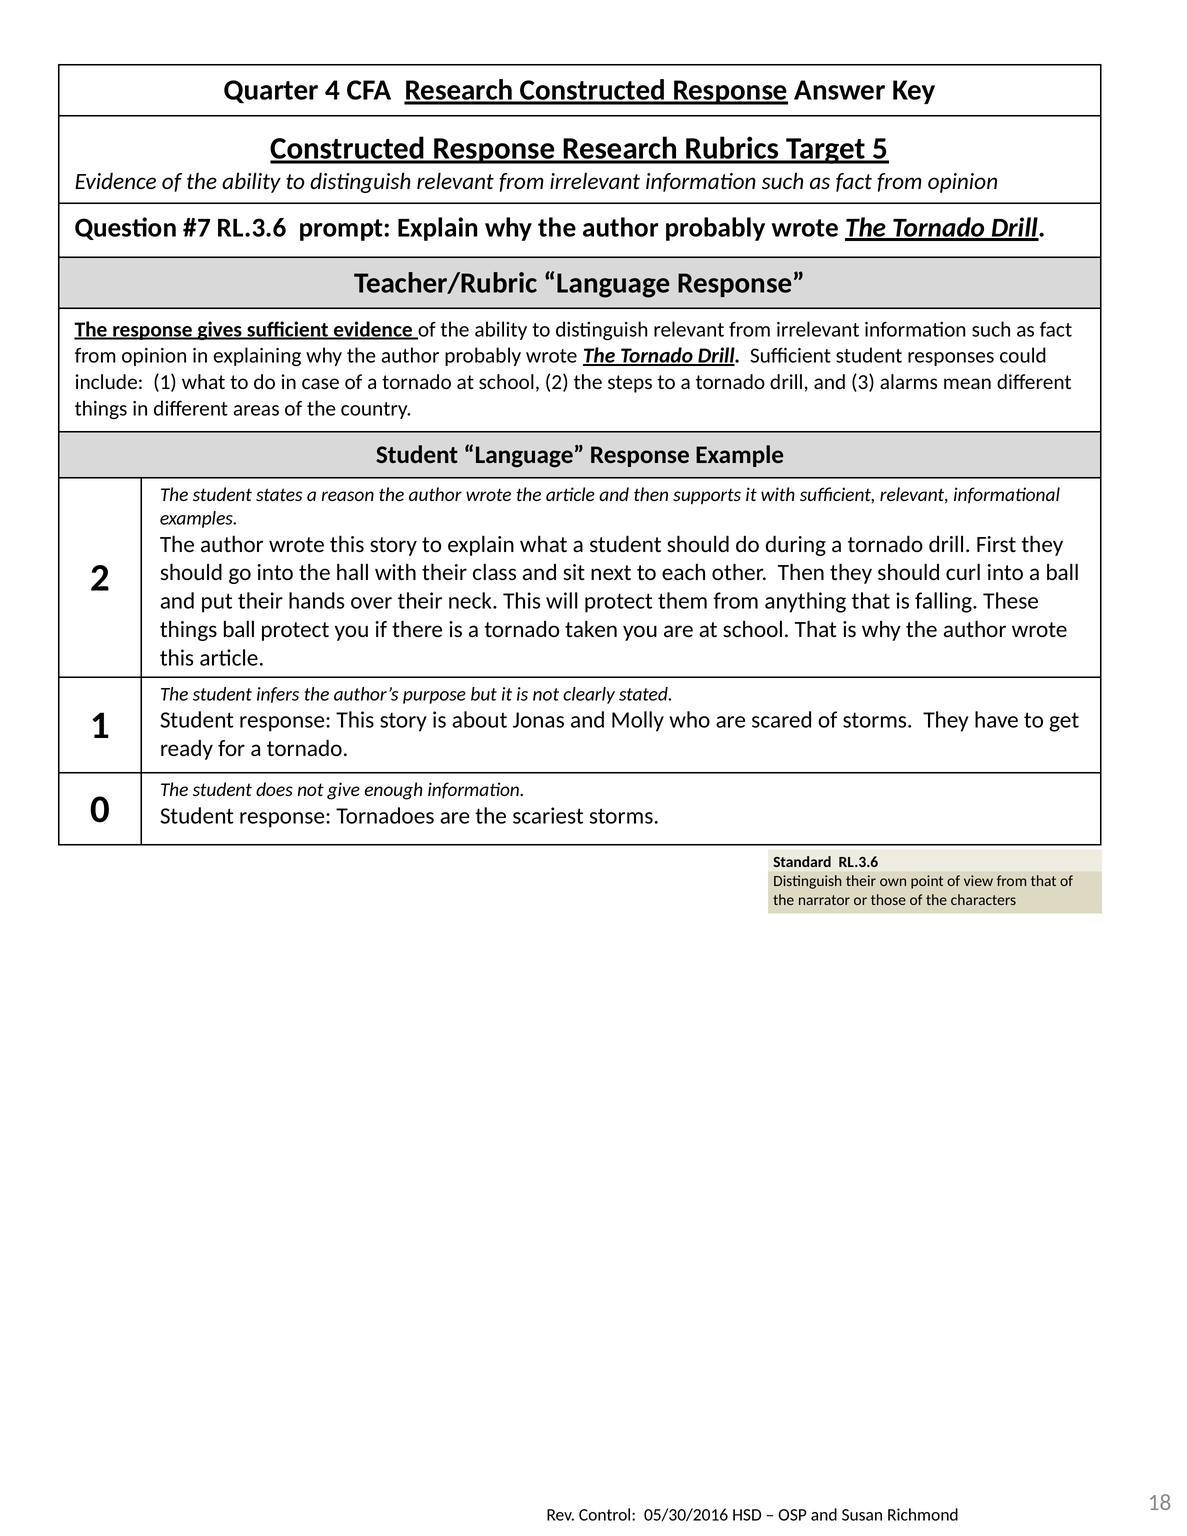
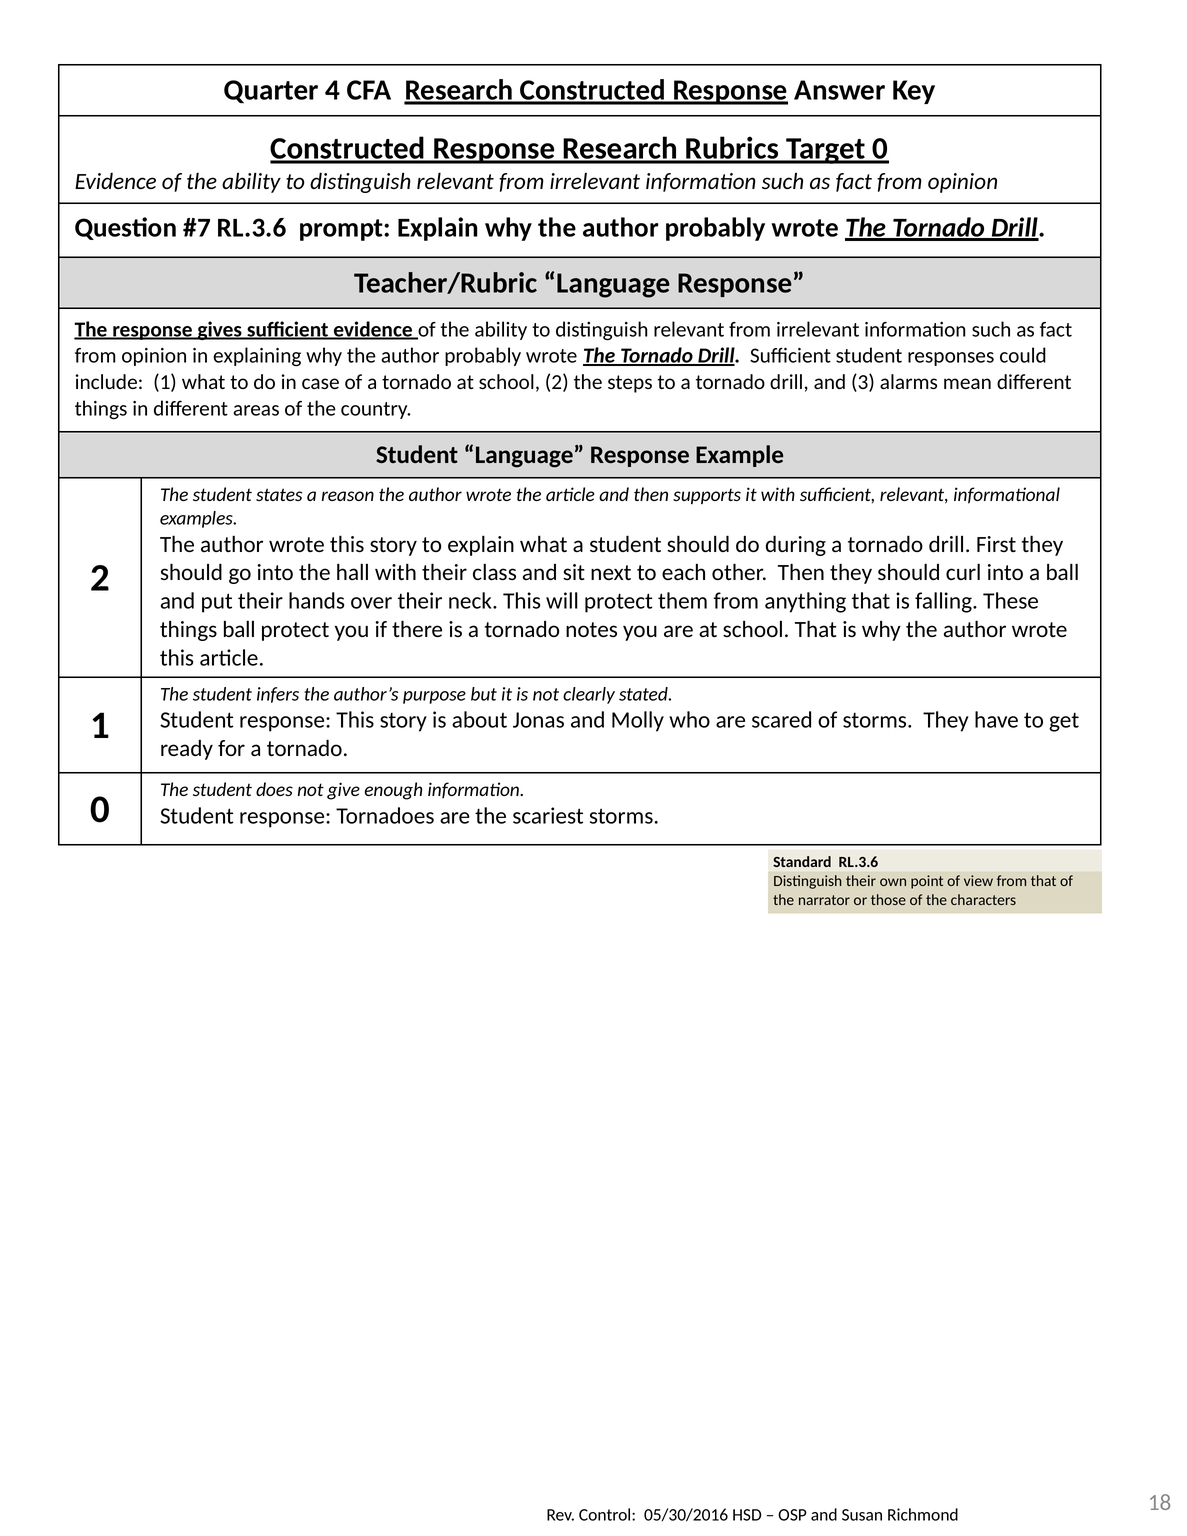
Target 5: 5 -> 0
taken: taken -> notes
